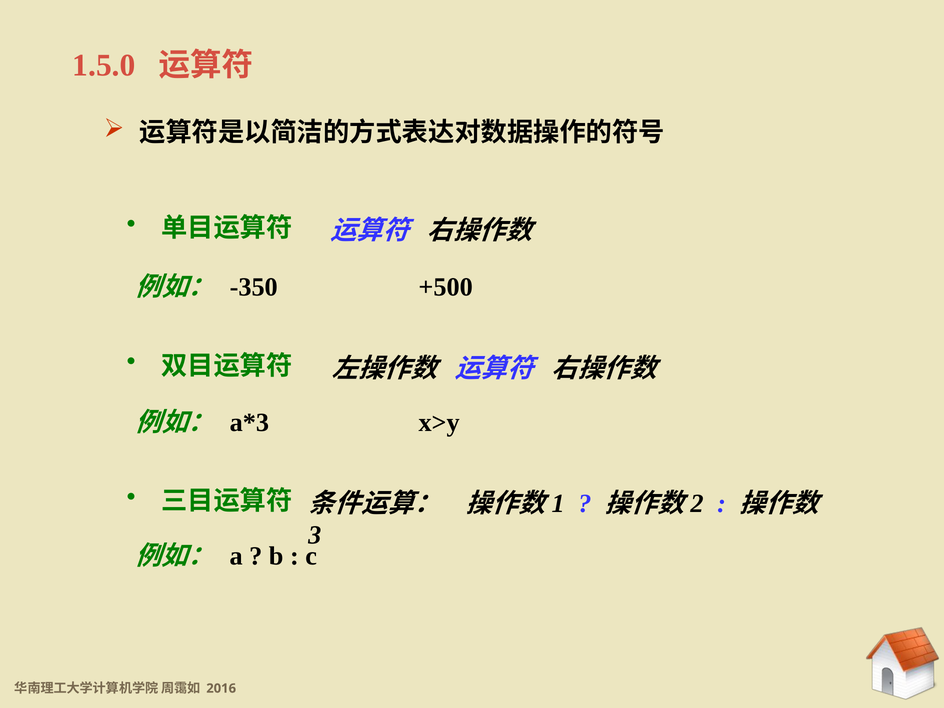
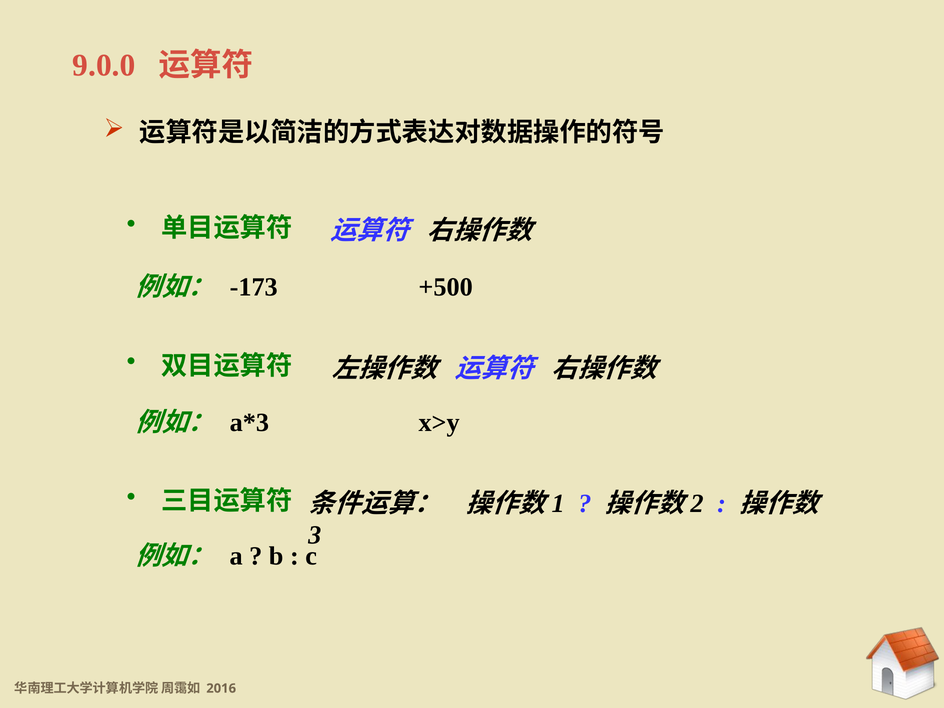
1.5.0: 1.5.0 -> 9.0.0
-350: -350 -> -173
